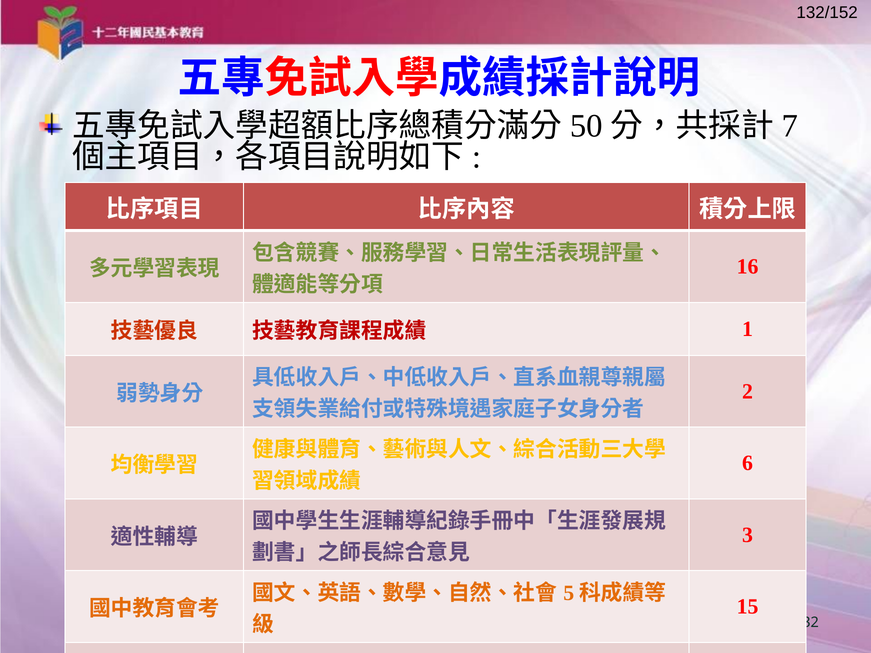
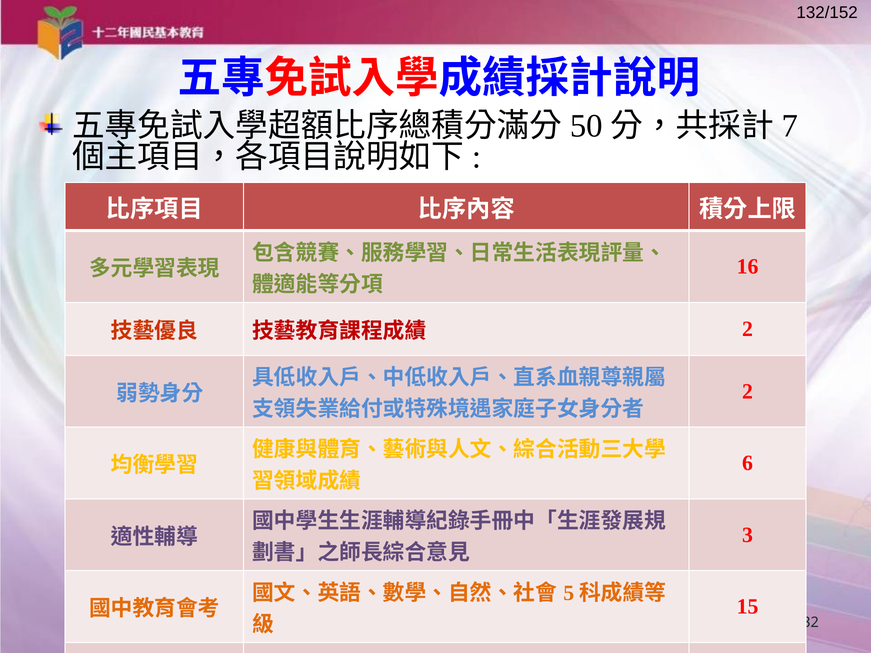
1 at (748, 329): 1 -> 2
